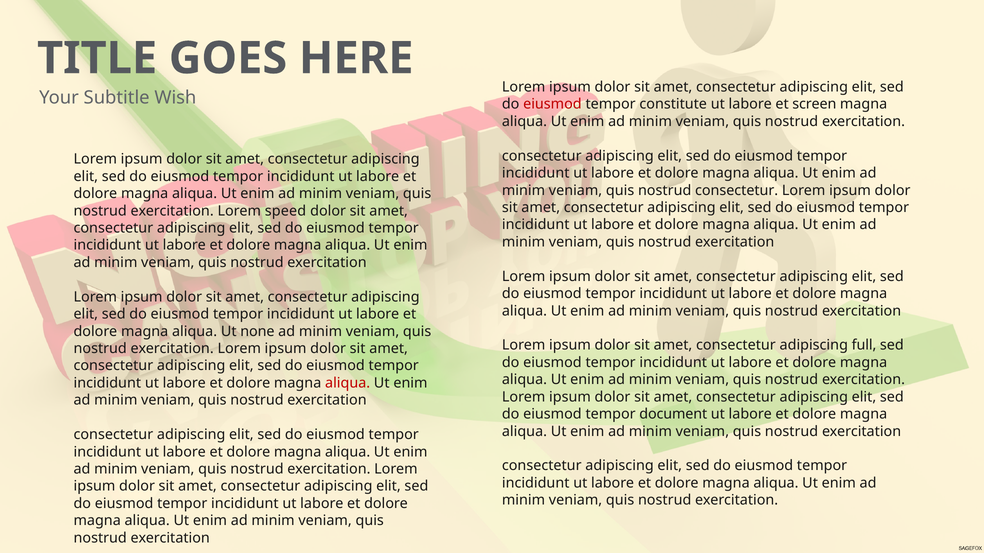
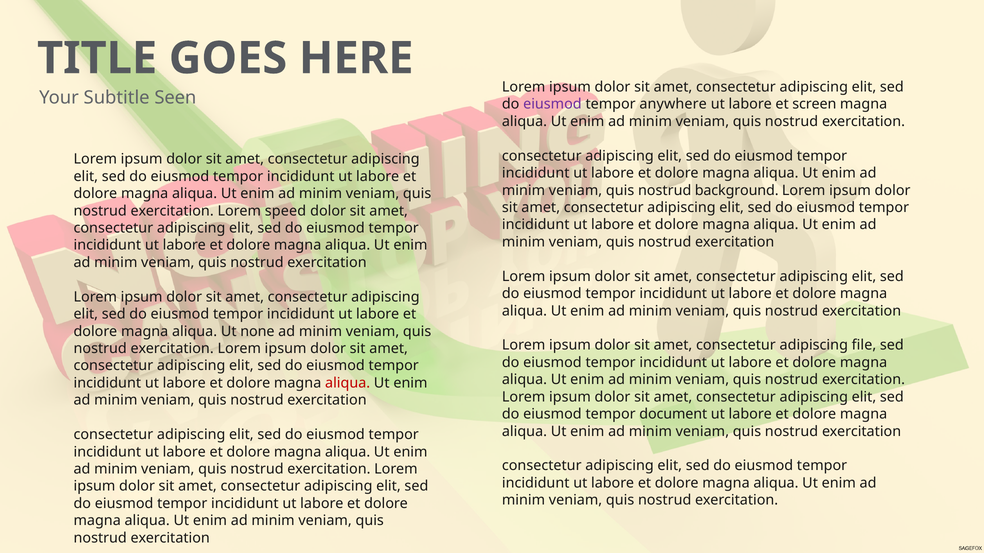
Wish: Wish -> Seen
eiusmod at (552, 104) colour: red -> purple
constitute: constitute -> anywhere
nostrud consectetur: consectetur -> background
full: full -> file
